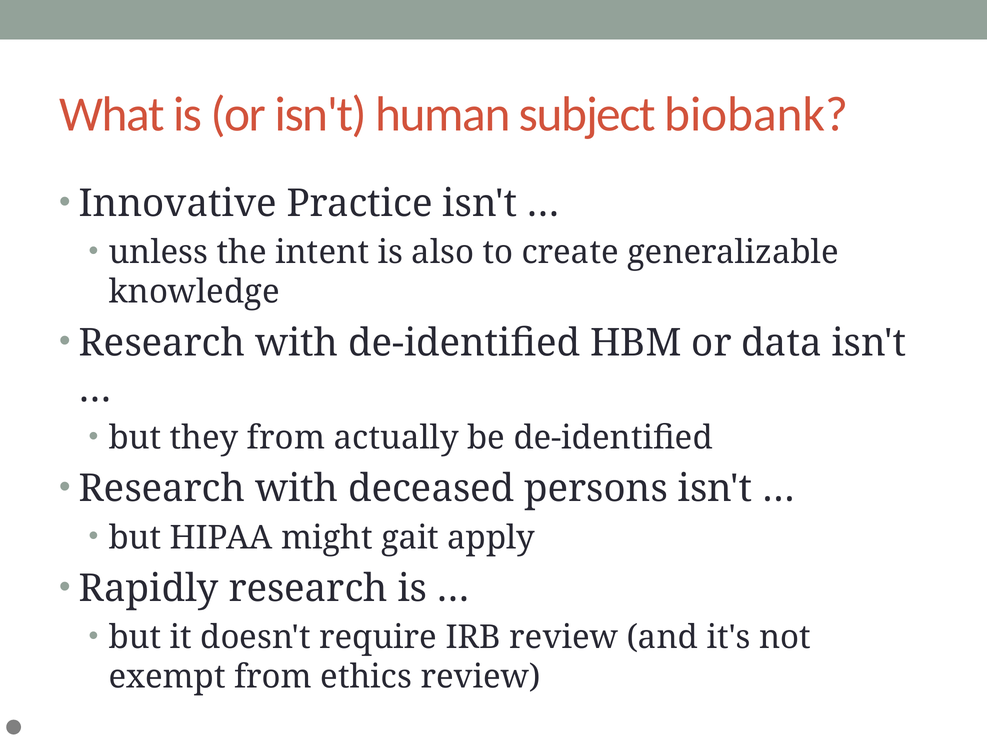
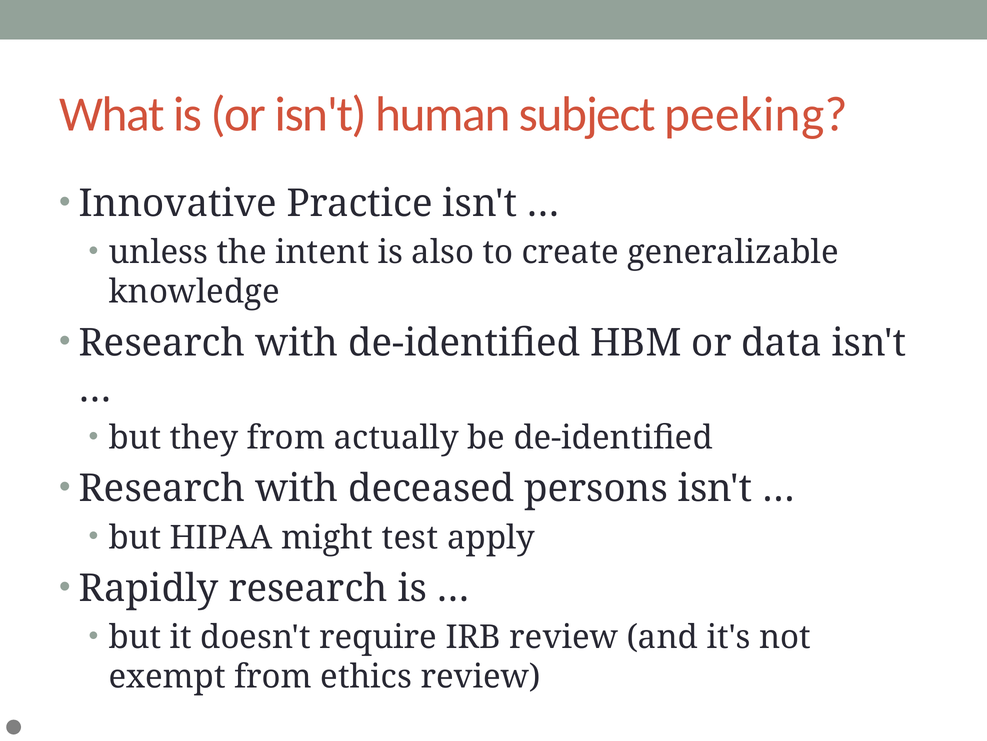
biobank: biobank -> peeking
gait: gait -> test
